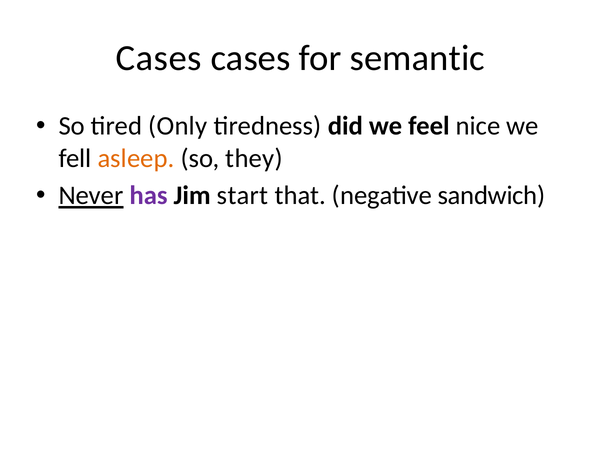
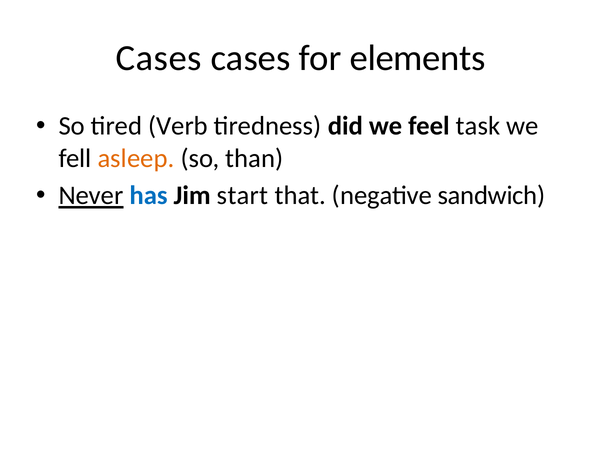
semantic: semantic -> elements
Only: Only -> Verb
nice: nice -> task
they: they -> than
has colour: purple -> blue
